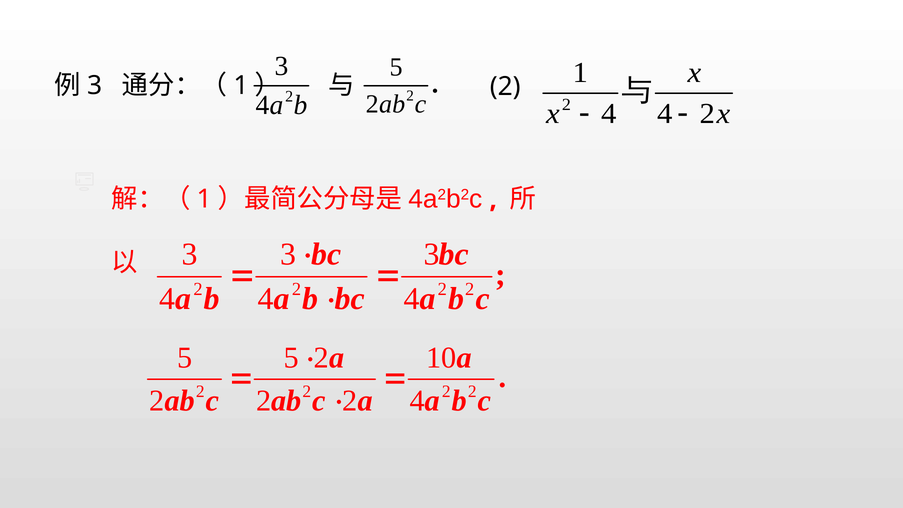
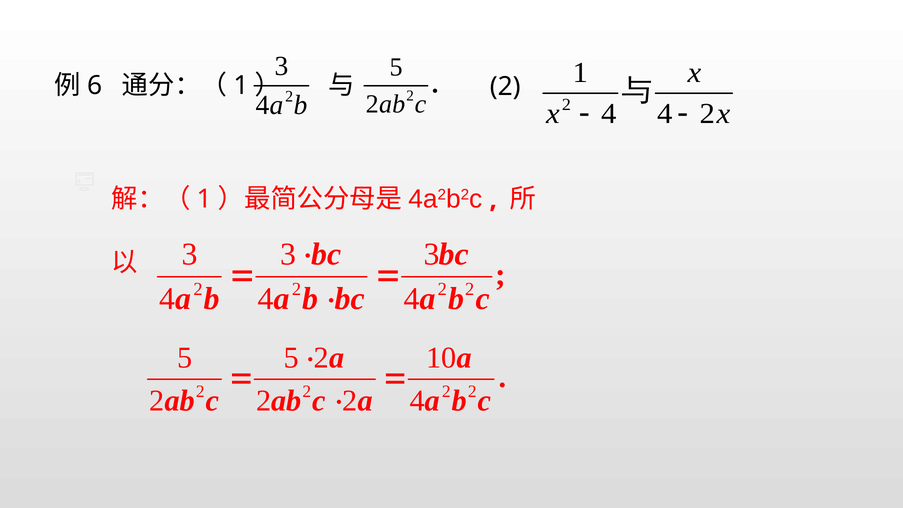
3 at (95, 86): 3 -> 6
